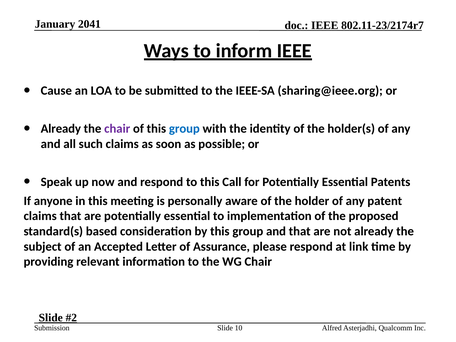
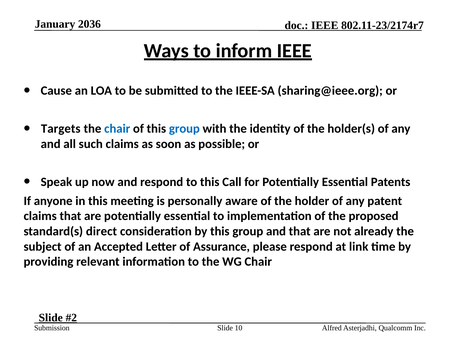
2041: 2041 -> 2036
Already at (61, 129): Already -> Targets
chair at (117, 129) colour: purple -> blue
based: based -> direct
